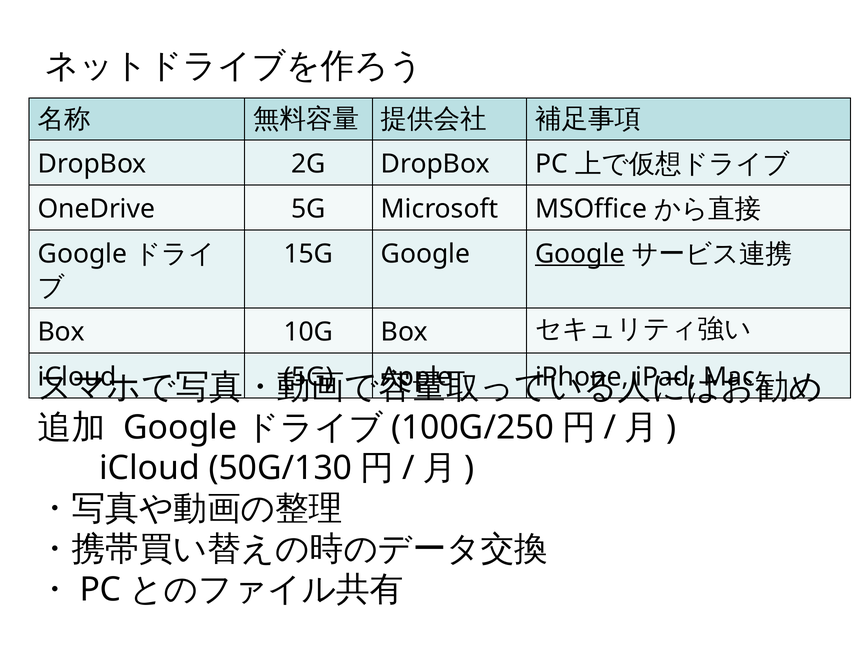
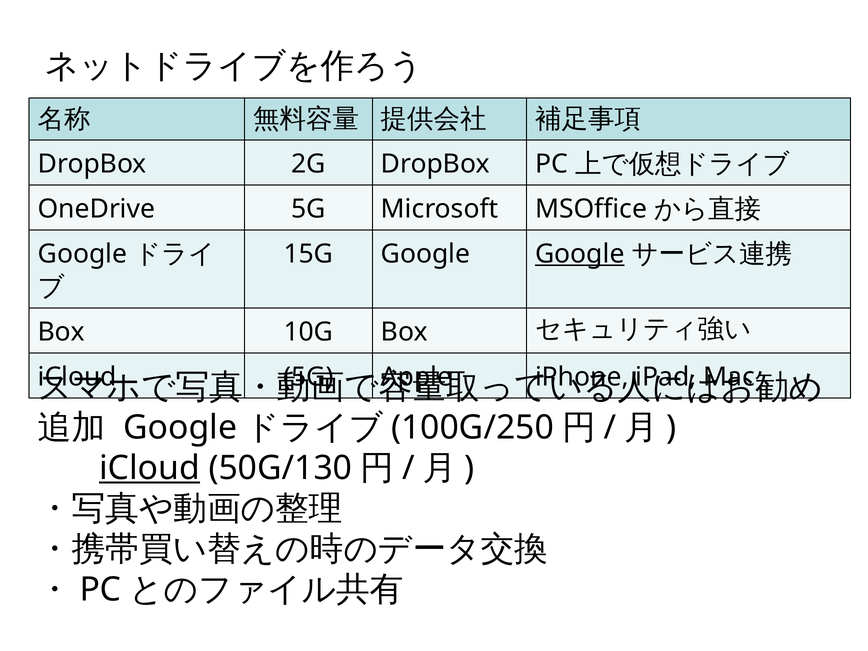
iCloud at (150, 468) underline: none -> present
